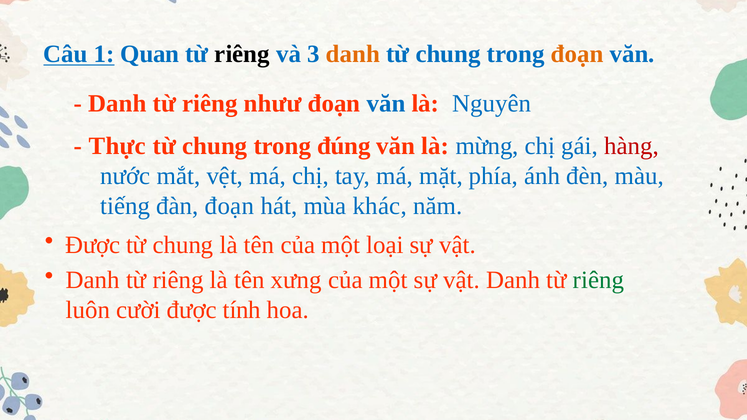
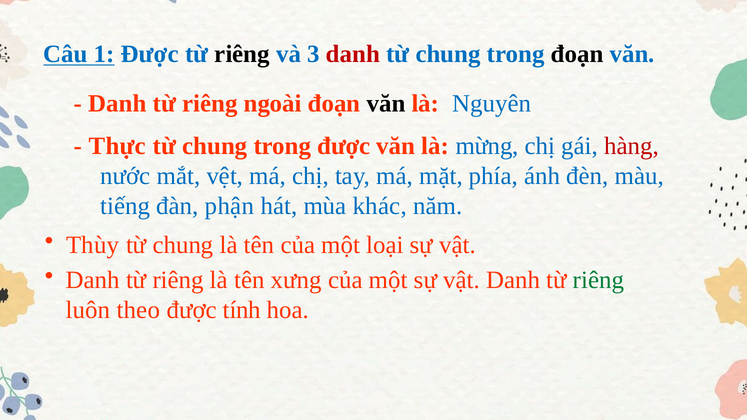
1 Quan: Quan -> Được
danh at (353, 54) colour: orange -> red
đoạn at (577, 54) colour: orange -> black
nhưư: nhưư -> ngoài
văn at (386, 103) colour: blue -> black
trong đúng: đúng -> được
đàn đoạn: đoạn -> phận
Được at (93, 245): Được -> Thùy
cười: cười -> theo
